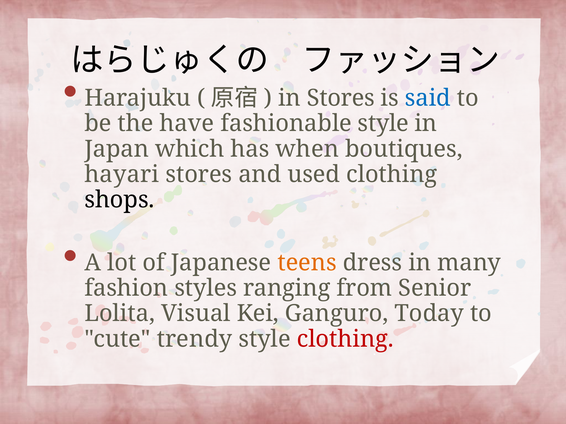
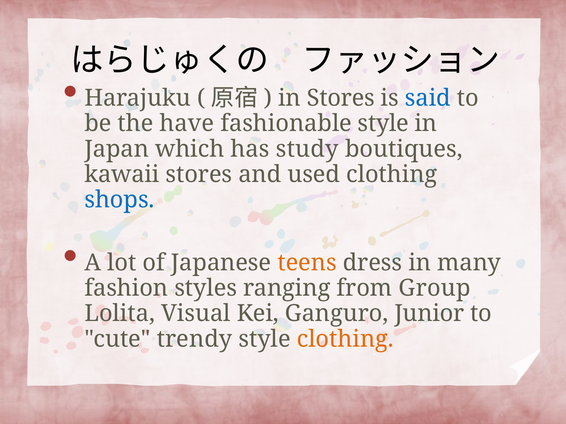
when: when -> study
hayari: hayari -> kawaii
shops colour: black -> blue
Senior: Senior -> Group
Today: Today -> Junior
clothing at (345, 339) colour: red -> orange
